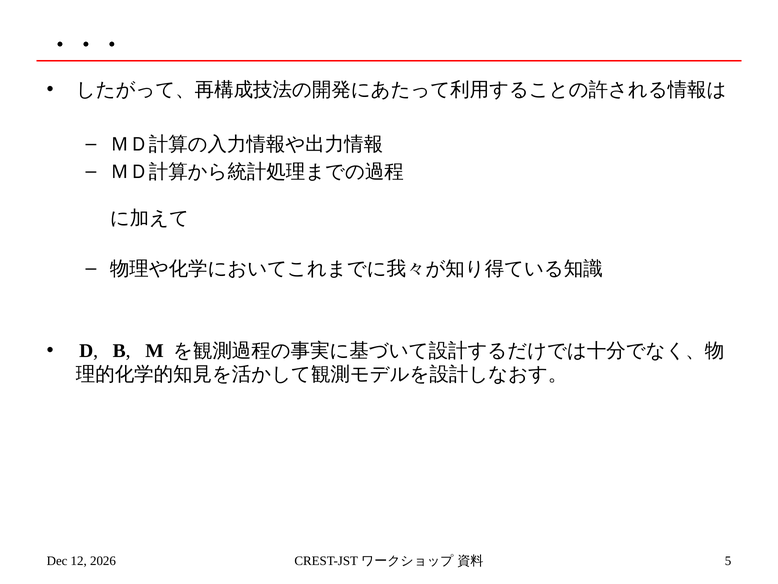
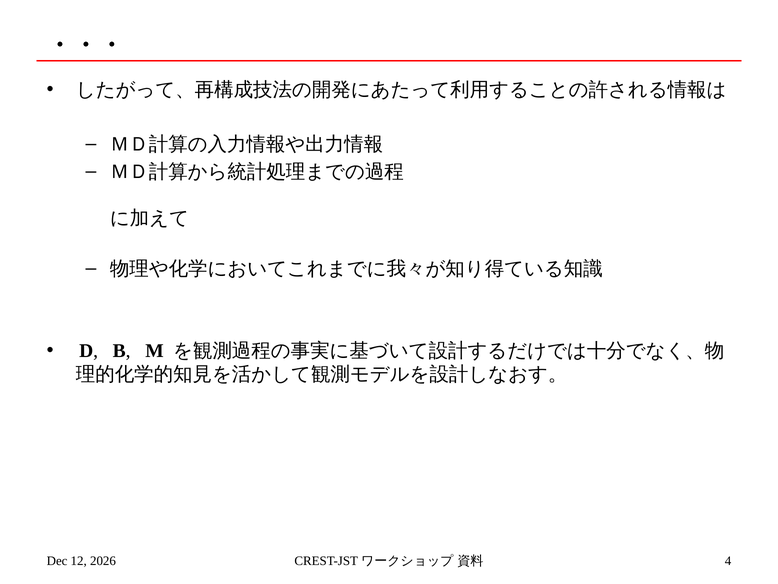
5: 5 -> 4
